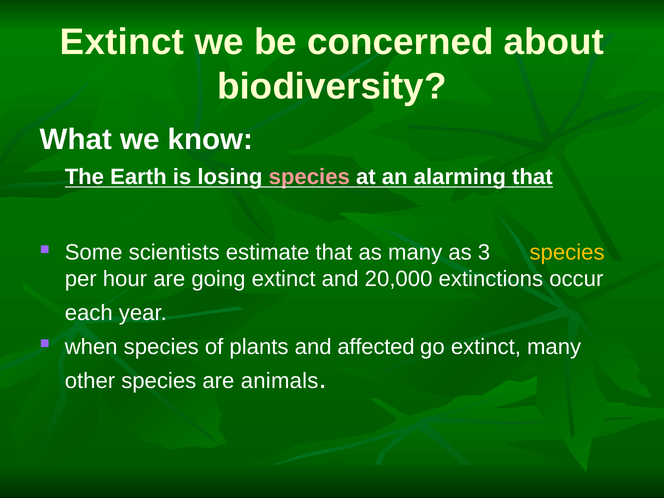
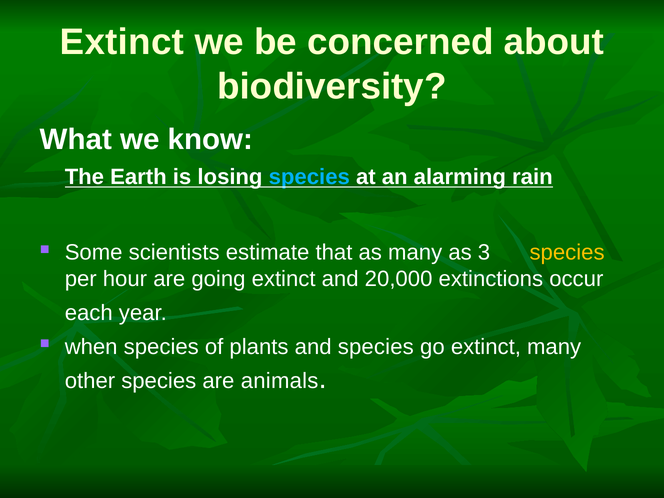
species at (309, 177) colour: pink -> light blue
alarming that: that -> rain
and affected: affected -> species
